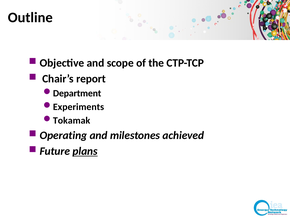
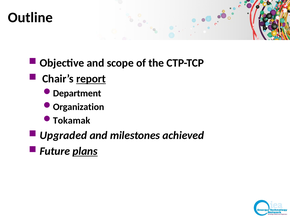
report underline: none -> present
Experiments: Experiments -> Organization
Operating: Operating -> Upgraded
